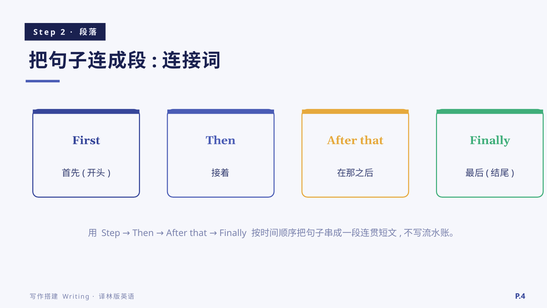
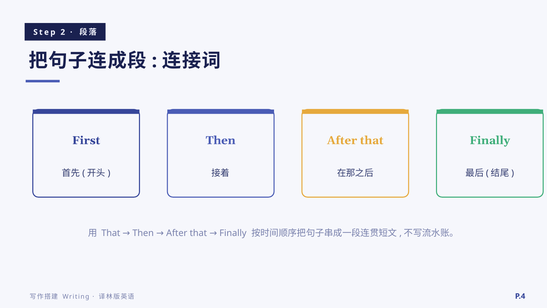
Step at (111, 233): Step -> That
